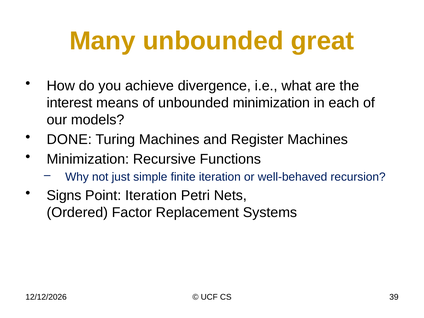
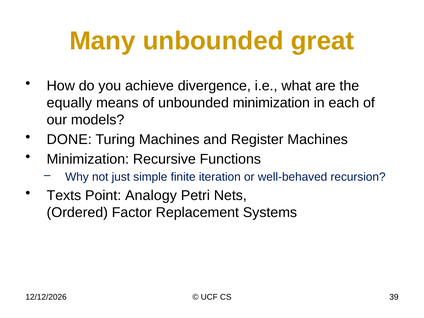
interest: interest -> equally
Signs: Signs -> Texts
Point Iteration: Iteration -> Analogy
